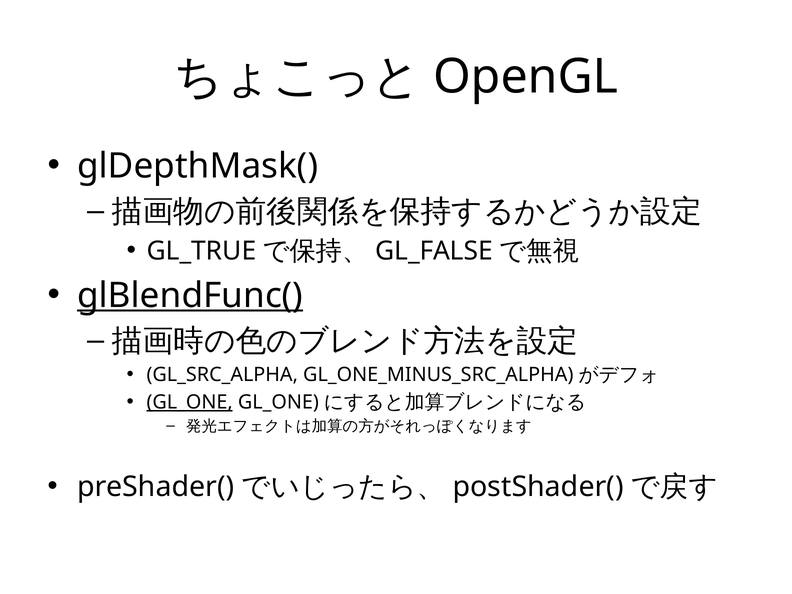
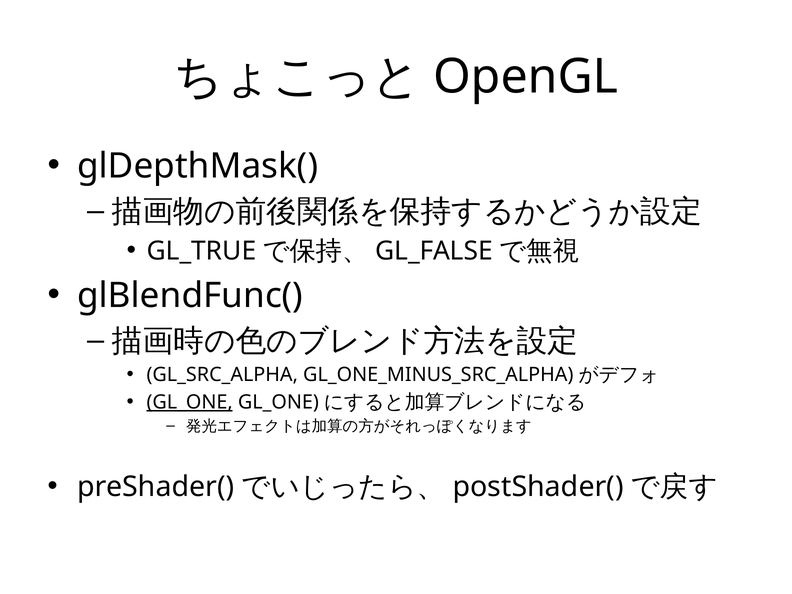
glBlendFunc( underline: present -> none
